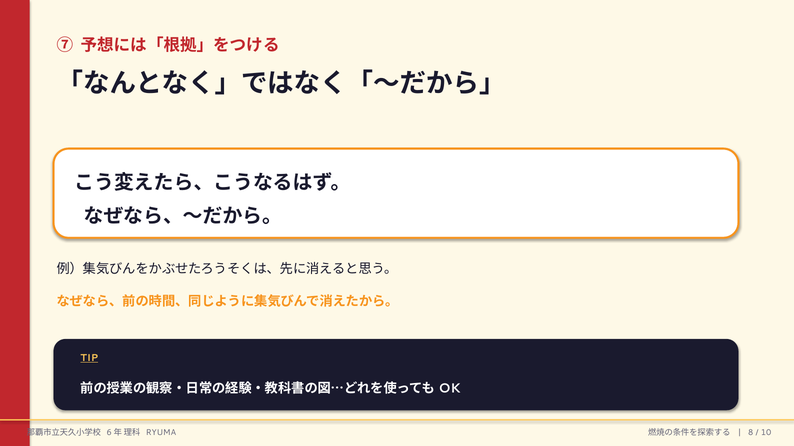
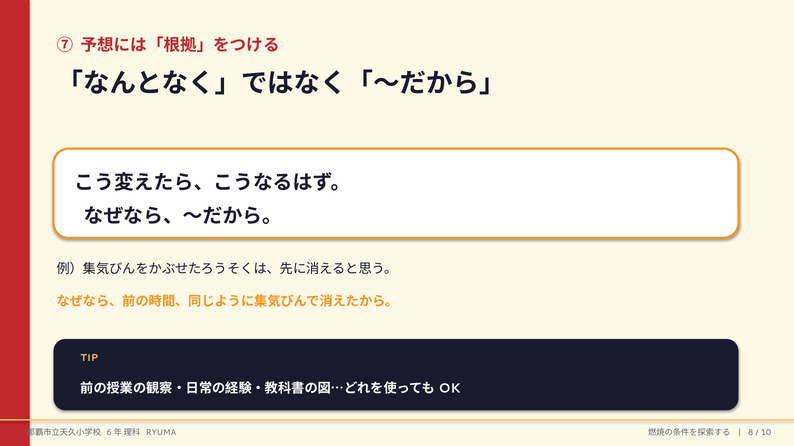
TIP underline: present -> none
